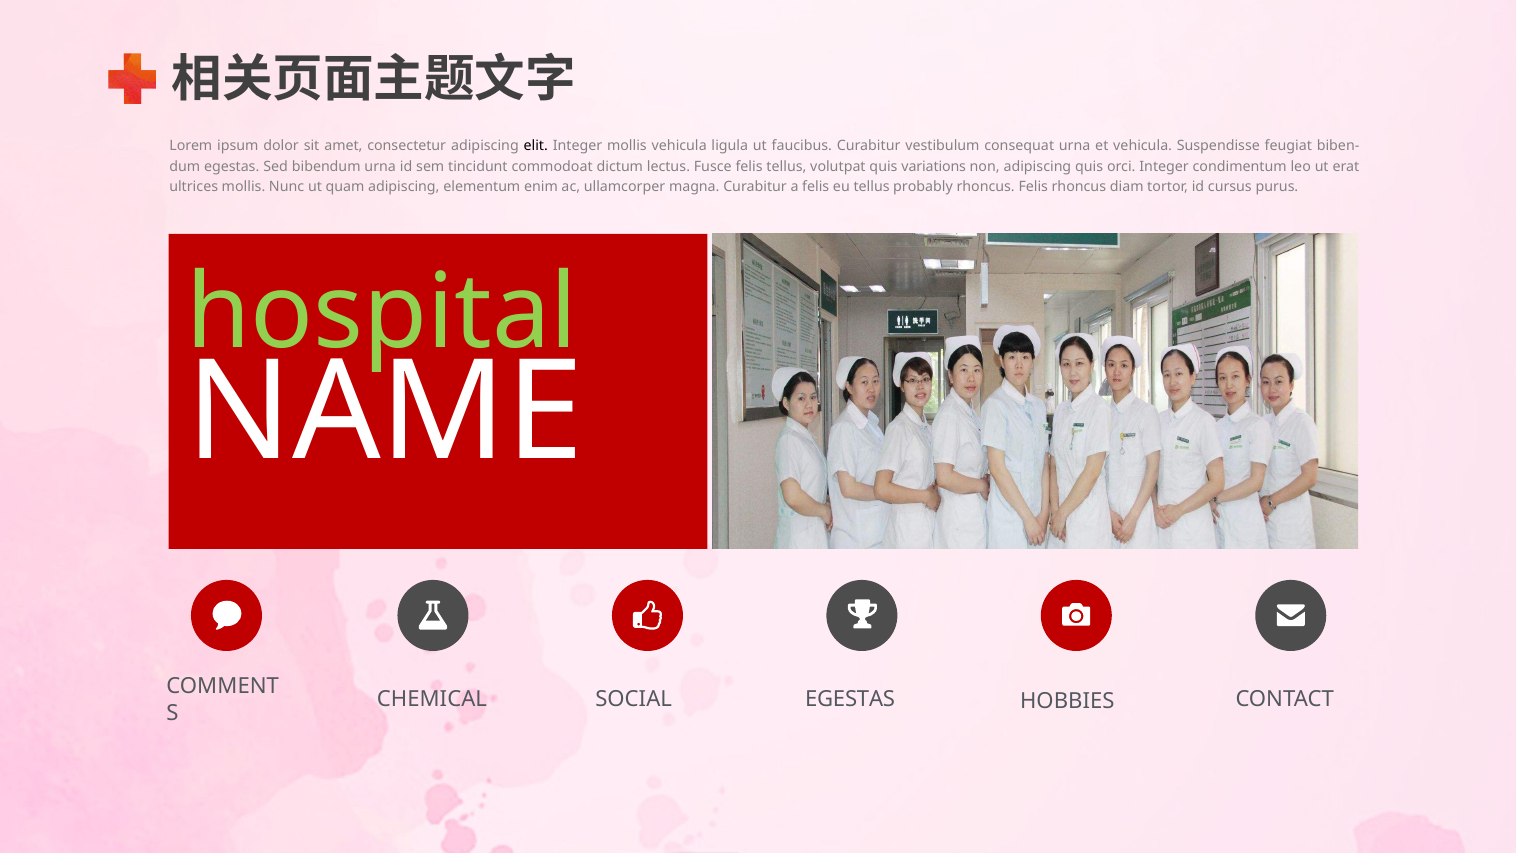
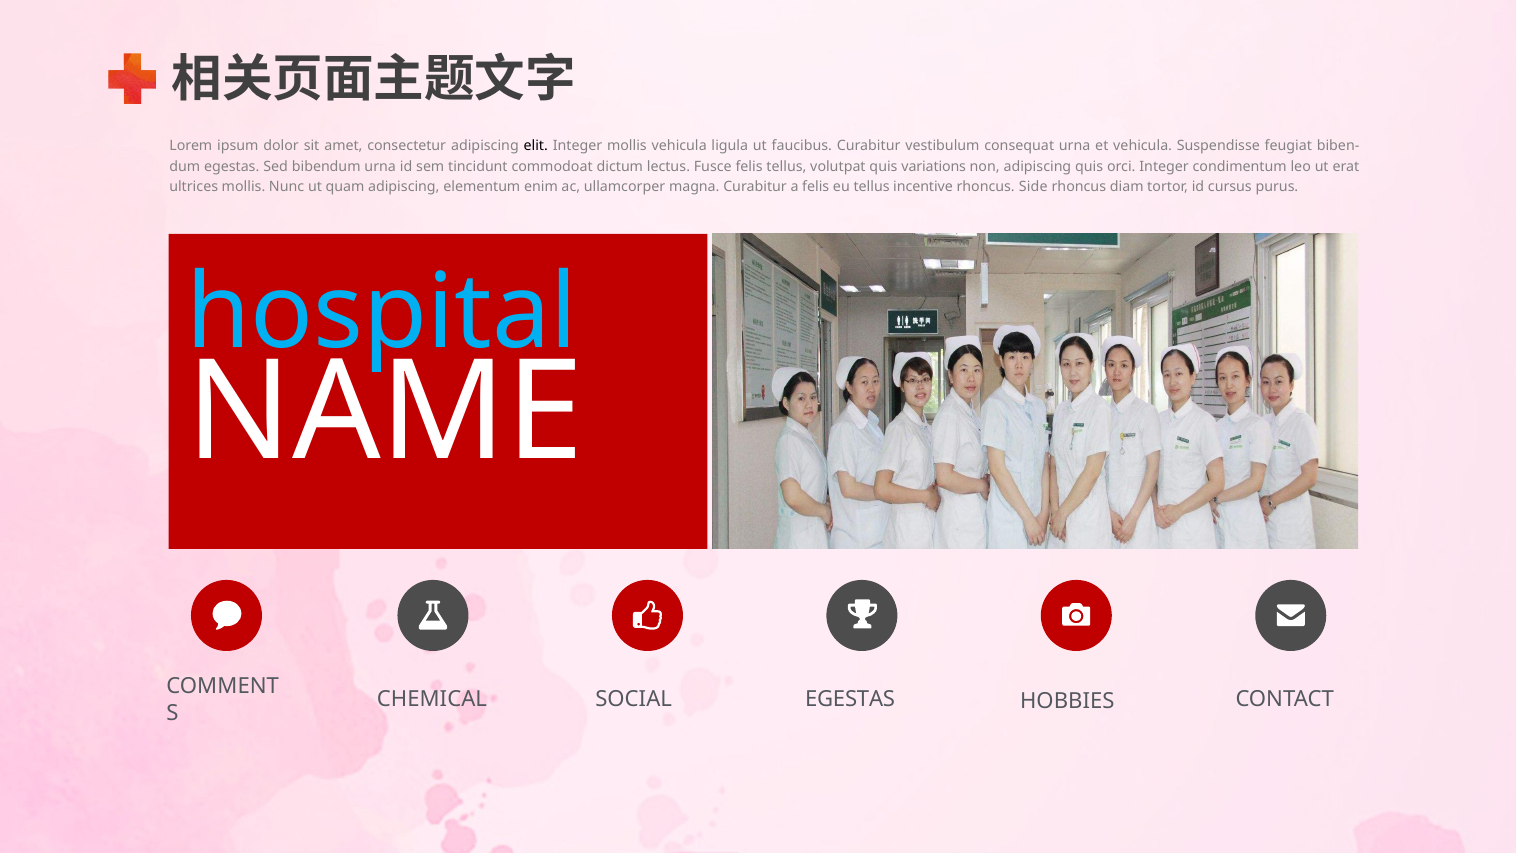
probably: probably -> incentive
rhoncus Felis: Felis -> Side
hospital colour: light green -> light blue
